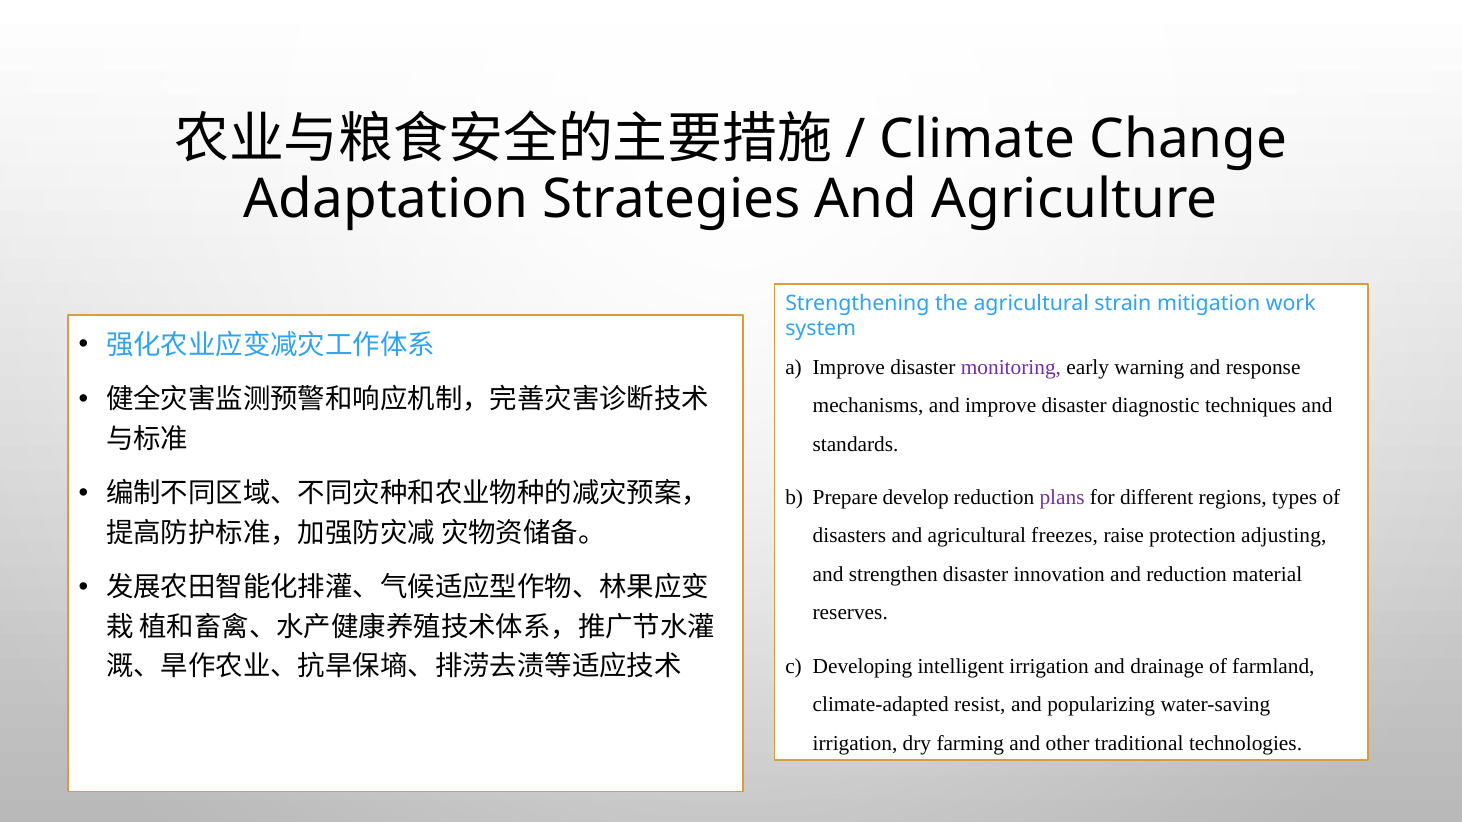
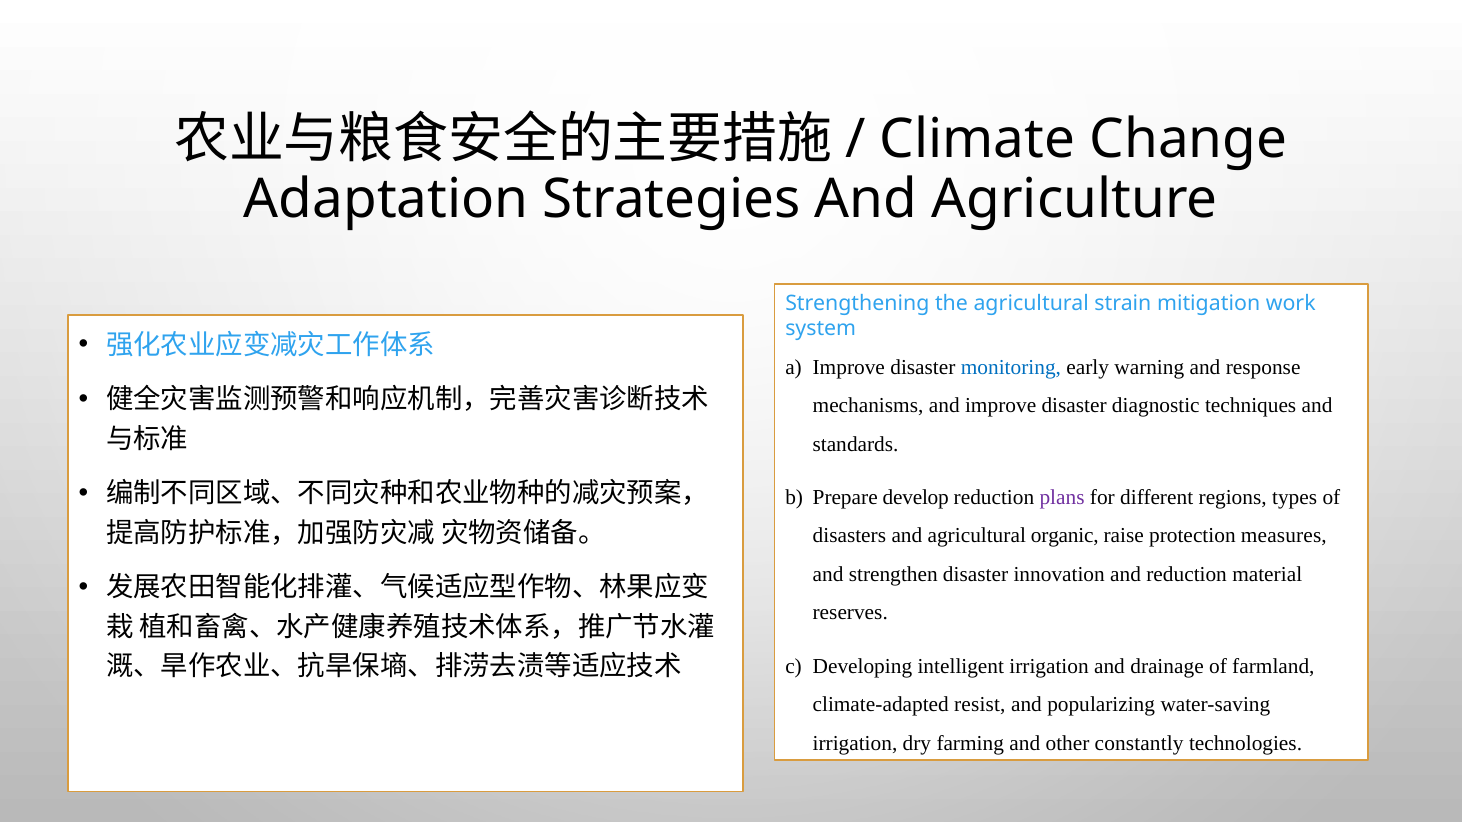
monitoring colour: purple -> blue
freezes: freezes -> organic
adjusting: adjusting -> measures
traditional: traditional -> constantly
